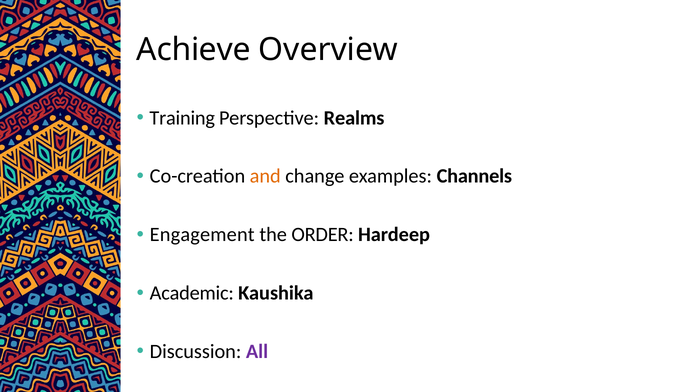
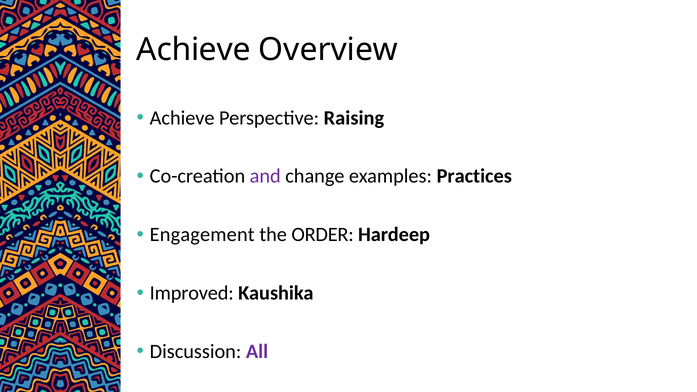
Training at (182, 118): Training -> Achieve
Realms: Realms -> Raising
and colour: orange -> purple
Channels: Channels -> Practices
Academic: Academic -> Improved
